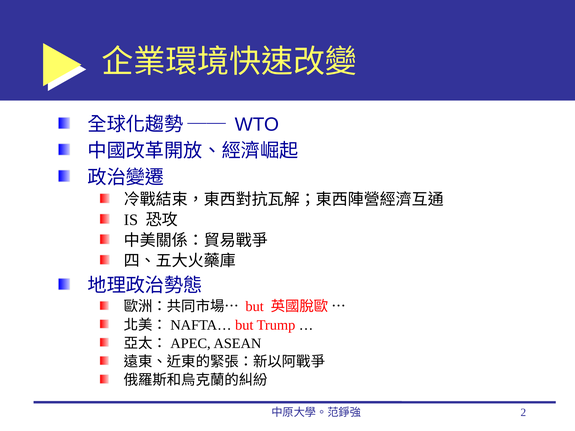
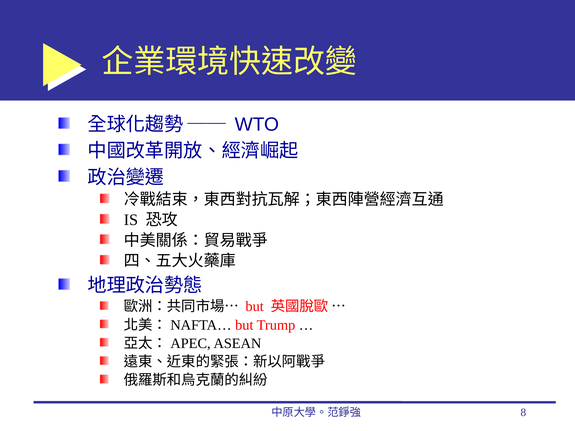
2: 2 -> 8
